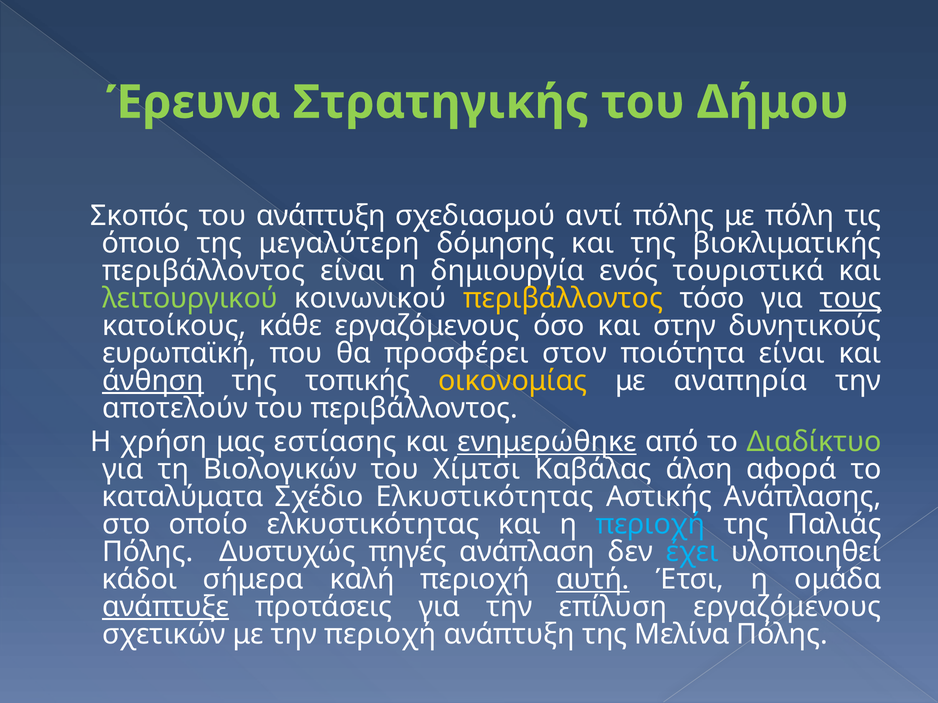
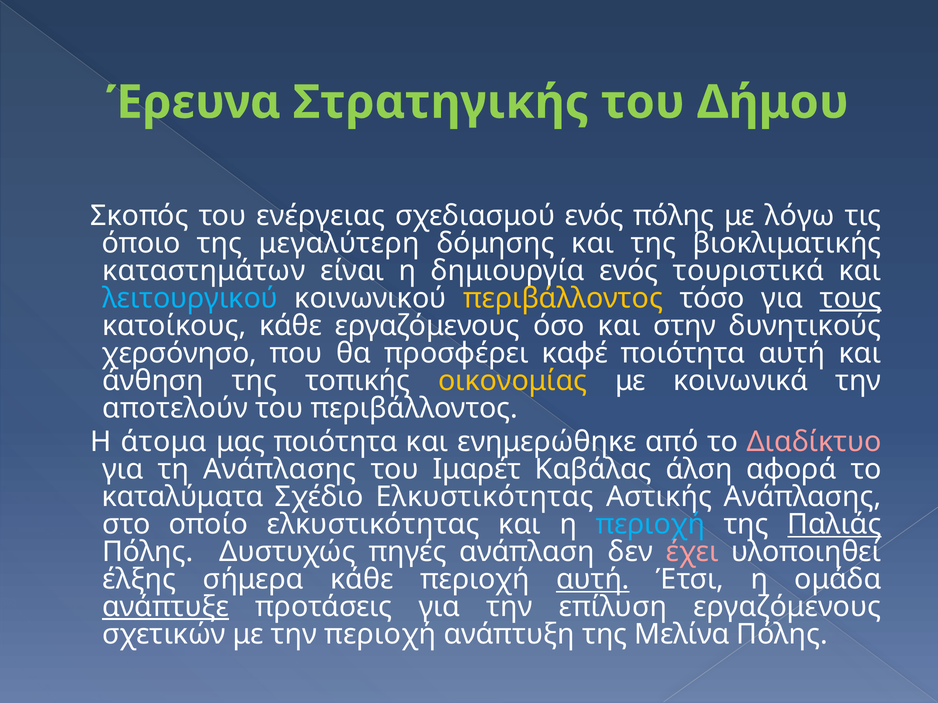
του ανάπτυξη: ανάπτυξη -> ενέργειας
σχεδιασμού αντί: αντί -> ενός
πόλη: πόλη -> λόγω
περιβάλλοντος at (204, 271): περιβάλλοντος -> καταστημάτων
λειτουργικού colour: light green -> light blue
ευρωπαϊκή: ευρωπαϊκή -> χερσόνησο
στον: στον -> καφέ
ποιότητα είναι: είναι -> αυτή
άνθηση underline: present -> none
αναπηρία: αναπηρία -> κοινωνικά
χρήση: χρήση -> άτομα
μας εστίασης: εστίασης -> ποιότητα
ενημερώθηκε underline: present -> none
Διαδίκτυο colour: light green -> pink
τη Βιολογικών: Βιολογικών -> Ανάπλασης
Χίμτσι: Χίμτσι -> Ιμαρέτ
Παλιάς underline: none -> present
έχει colour: light blue -> pink
κάδοι: κάδοι -> έλξης
σήμερα καλή: καλή -> κάθε
